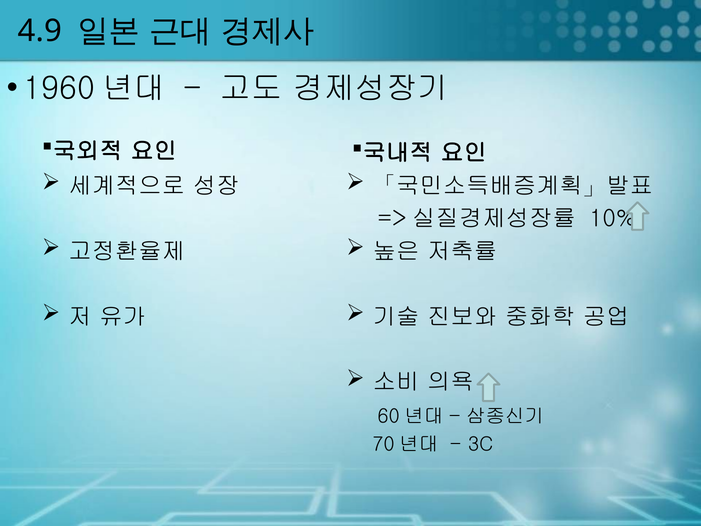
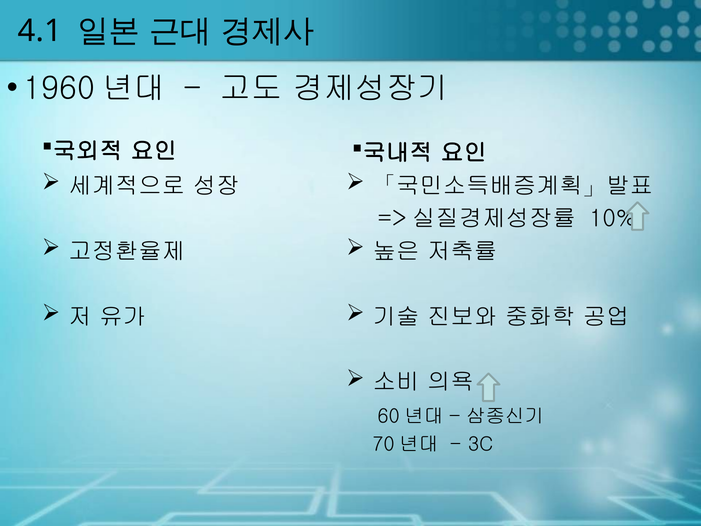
4.9: 4.9 -> 4.1
